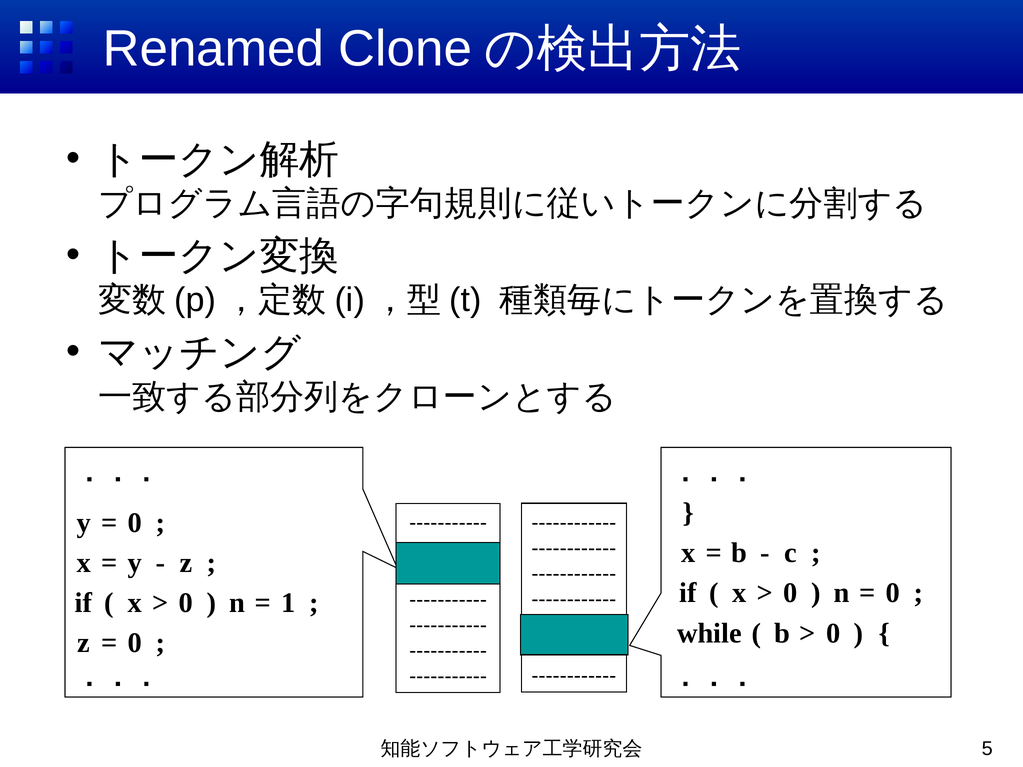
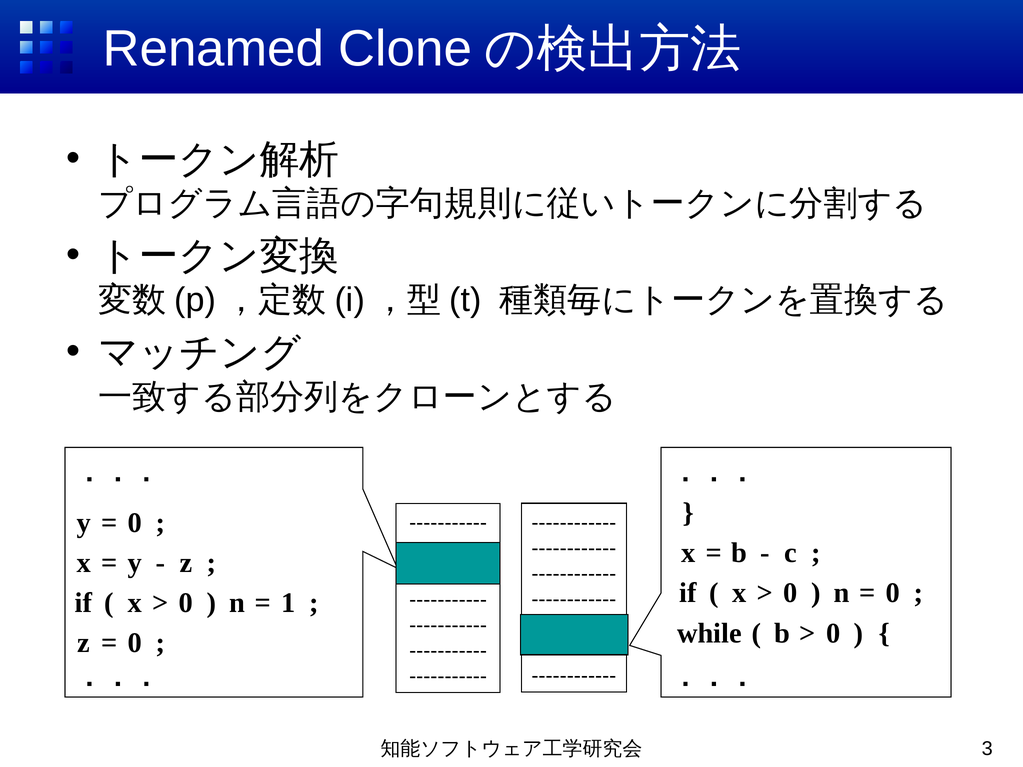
5: 5 -> 3
